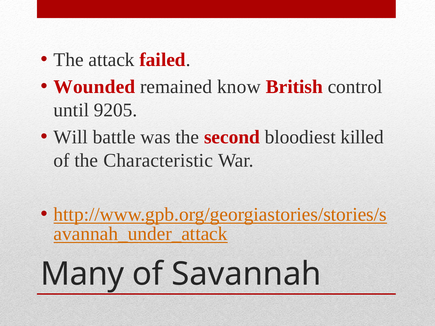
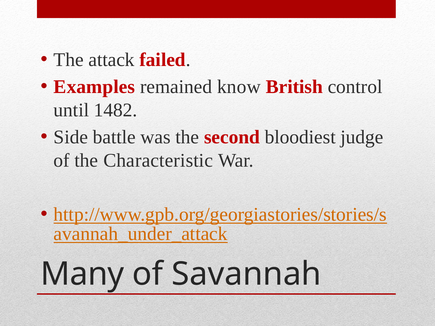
Wounded: Wounded -> Examples
9205: 9205 -> 1482
Will: Will -> Side
killed: killed -> judge
